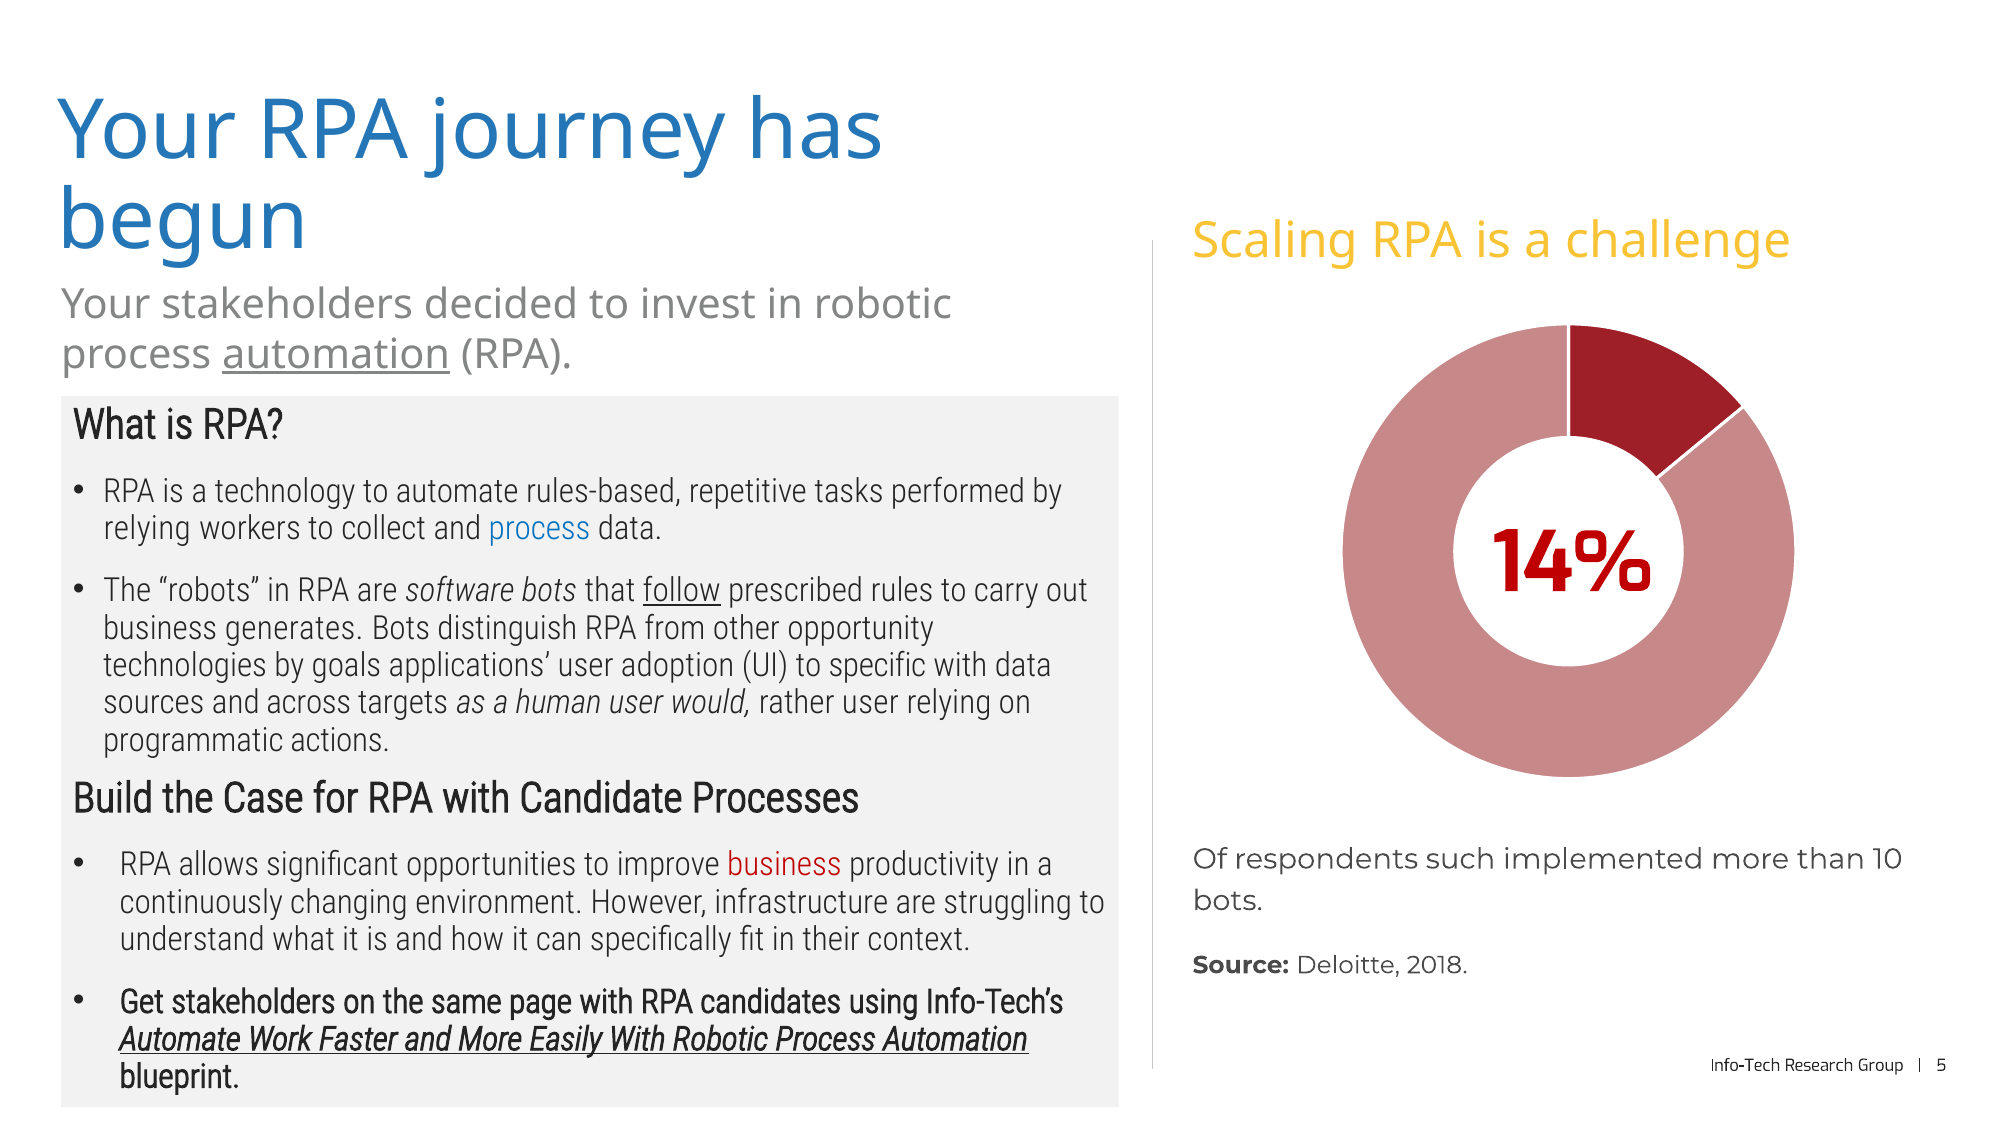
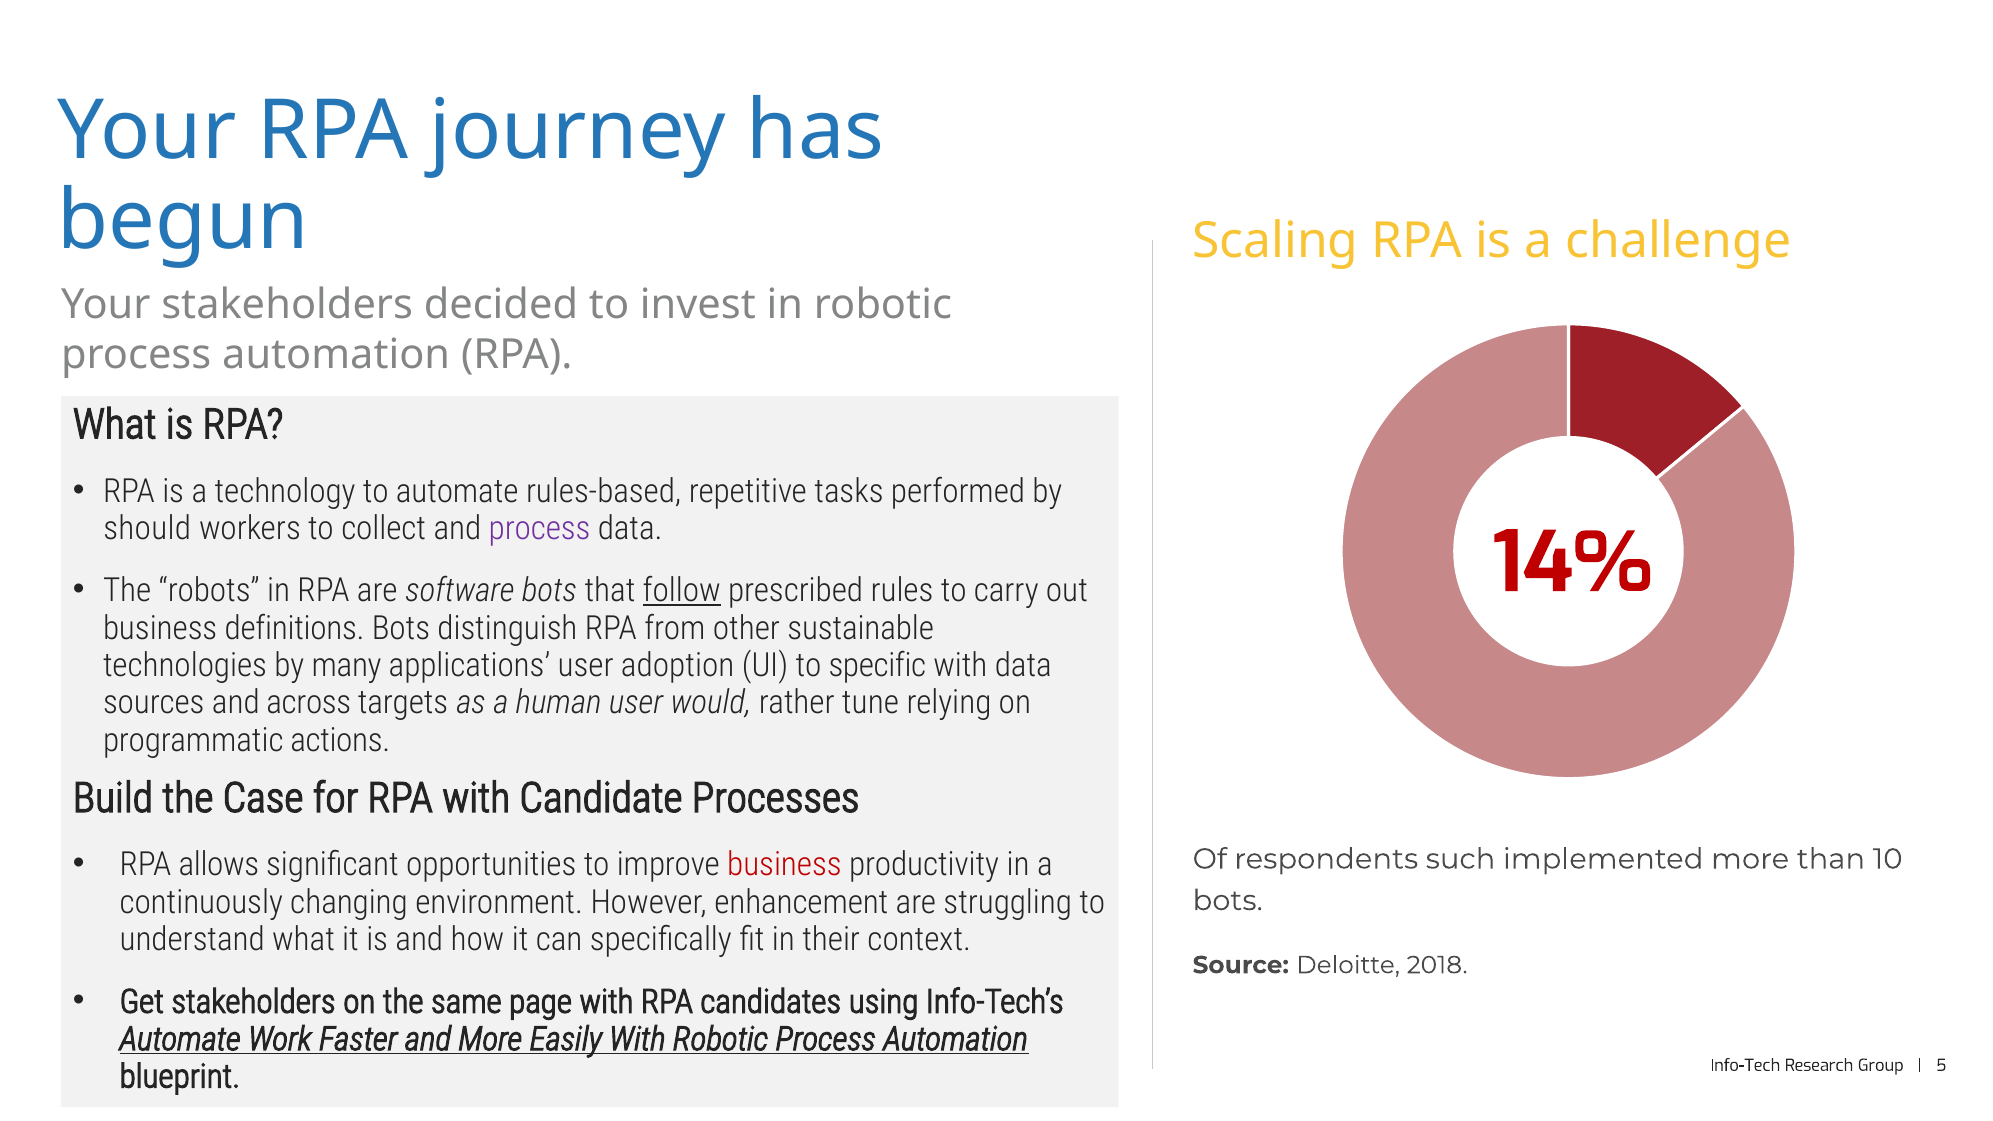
automation at (336, 355) underline: present -> none
relying at (147, 529): relying -> should
process at (540, 529) colour: blue -> purple
generates: generates -> definitions
opportunity: opportunity -> sustainable
goals: goals -> many
rather user: user -> tune
infrastructure: infrastructure -> enhancement
